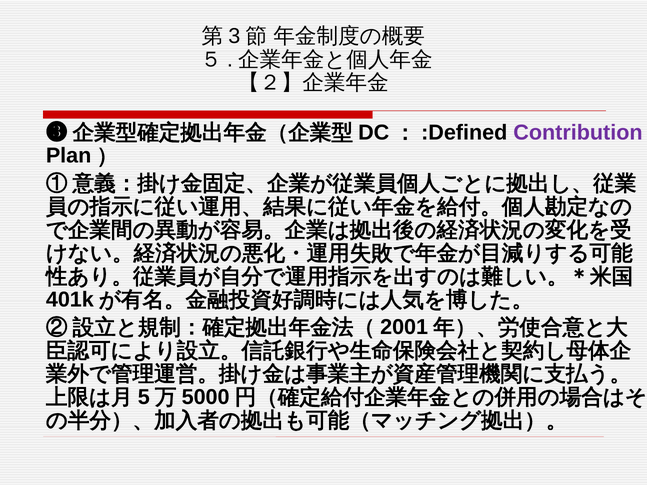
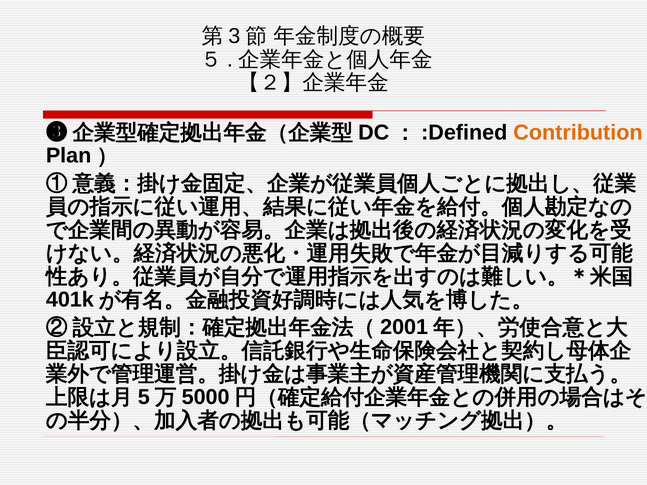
Contribution colour: purple -> orange
